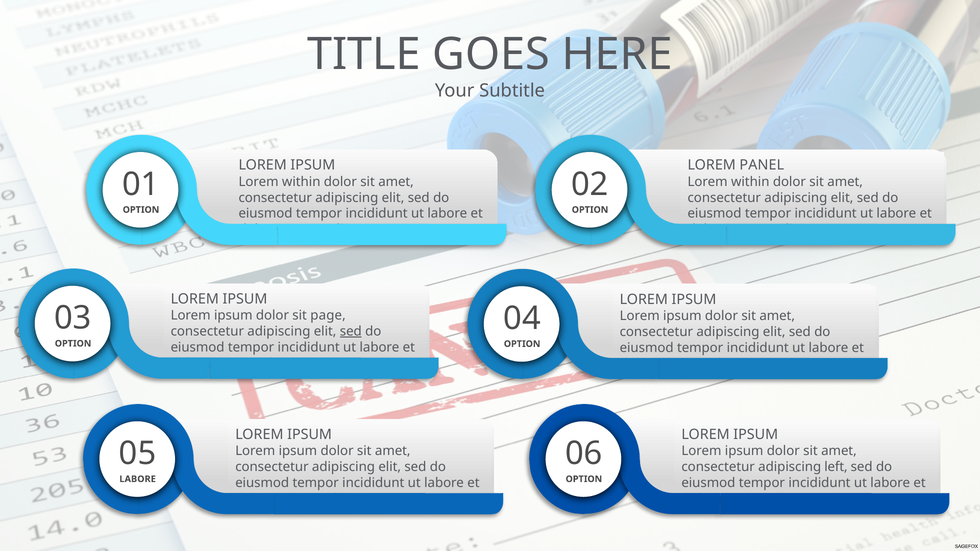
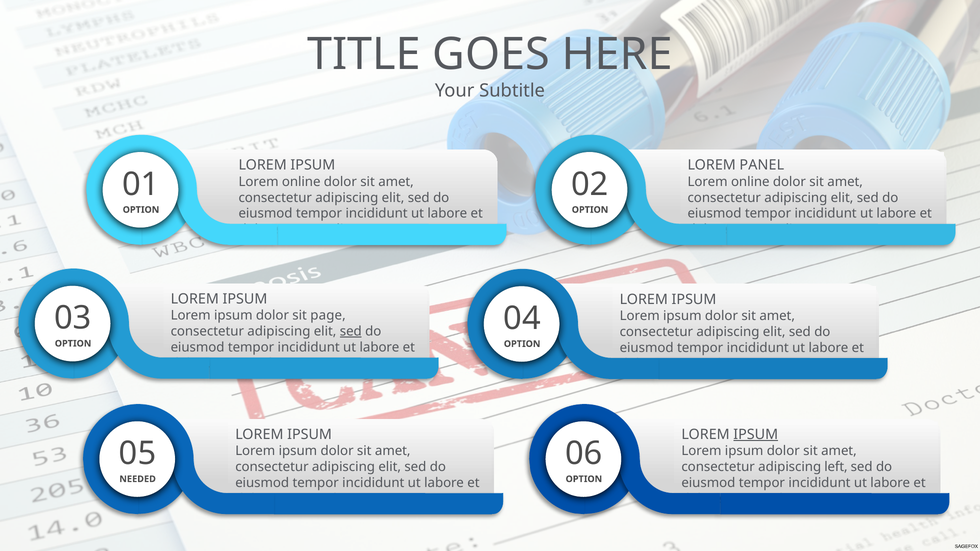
within at (301, 182): within -> online
within at (750, 182): within -> online
IPSUM at (756, 435) underline: none -> present
LABORE at (138, 479): LABORE -> NEEDED
